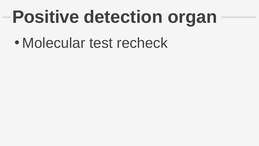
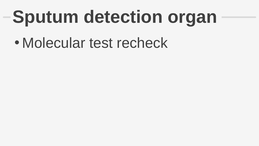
Positive: Positive -> Sputum
